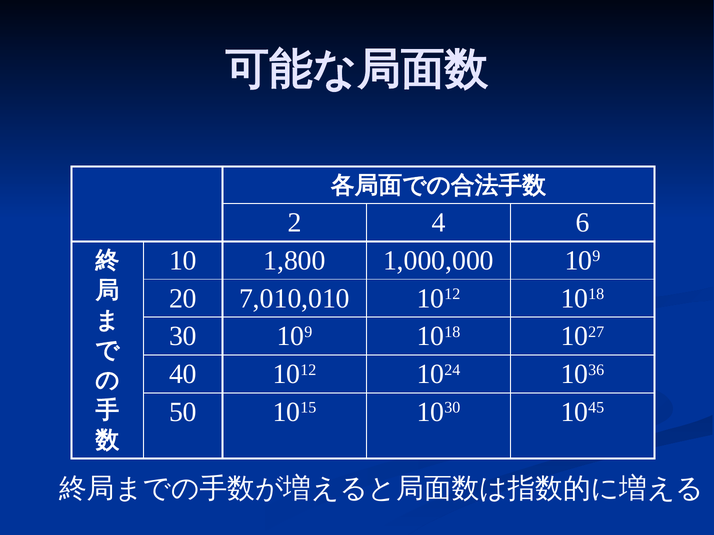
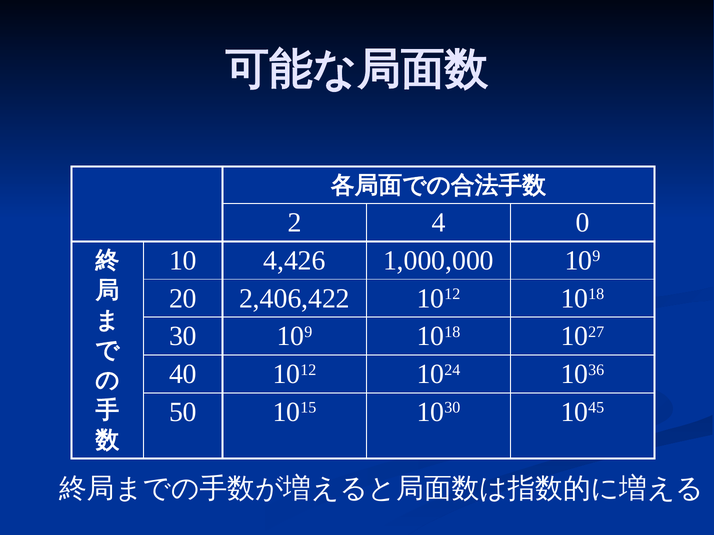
6: 6 -> 0
1,800: 1,800 -> 4,426
7,010,010: 7,010,010 -> 2,406,422
